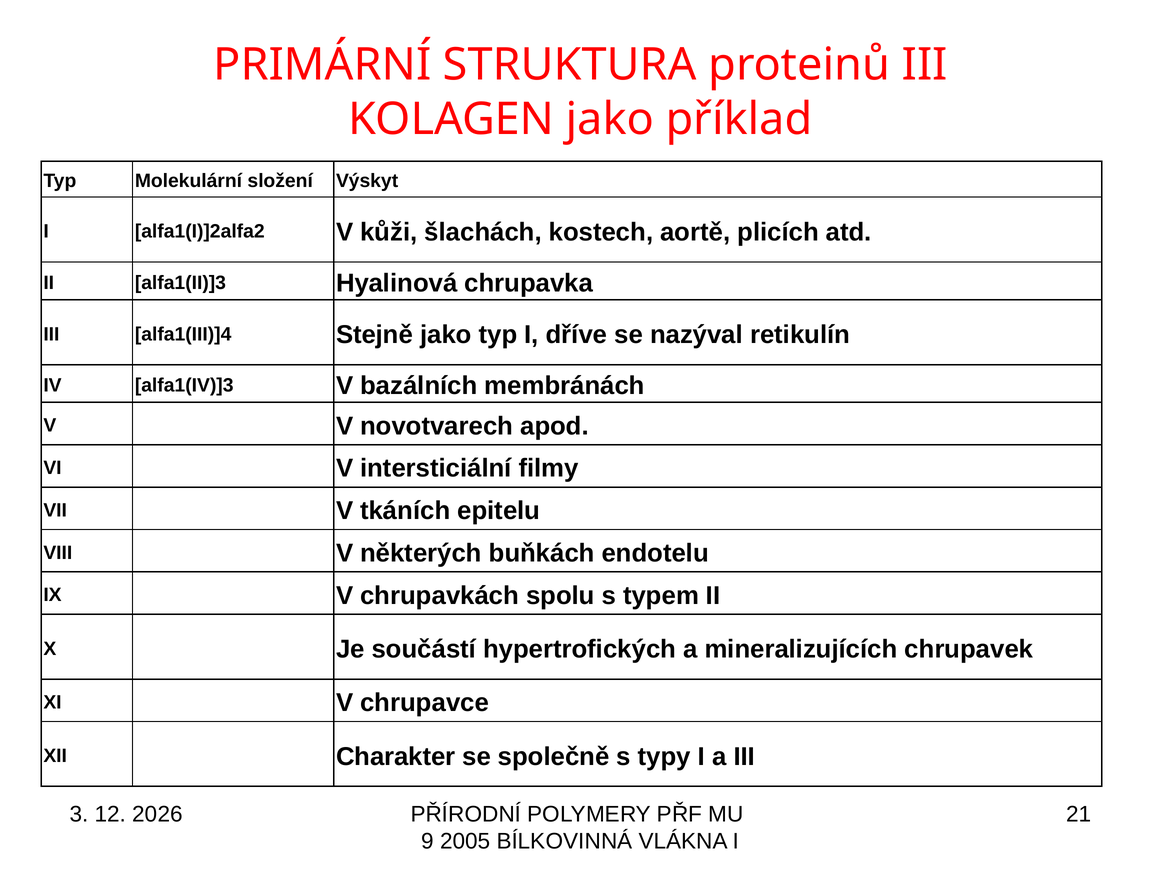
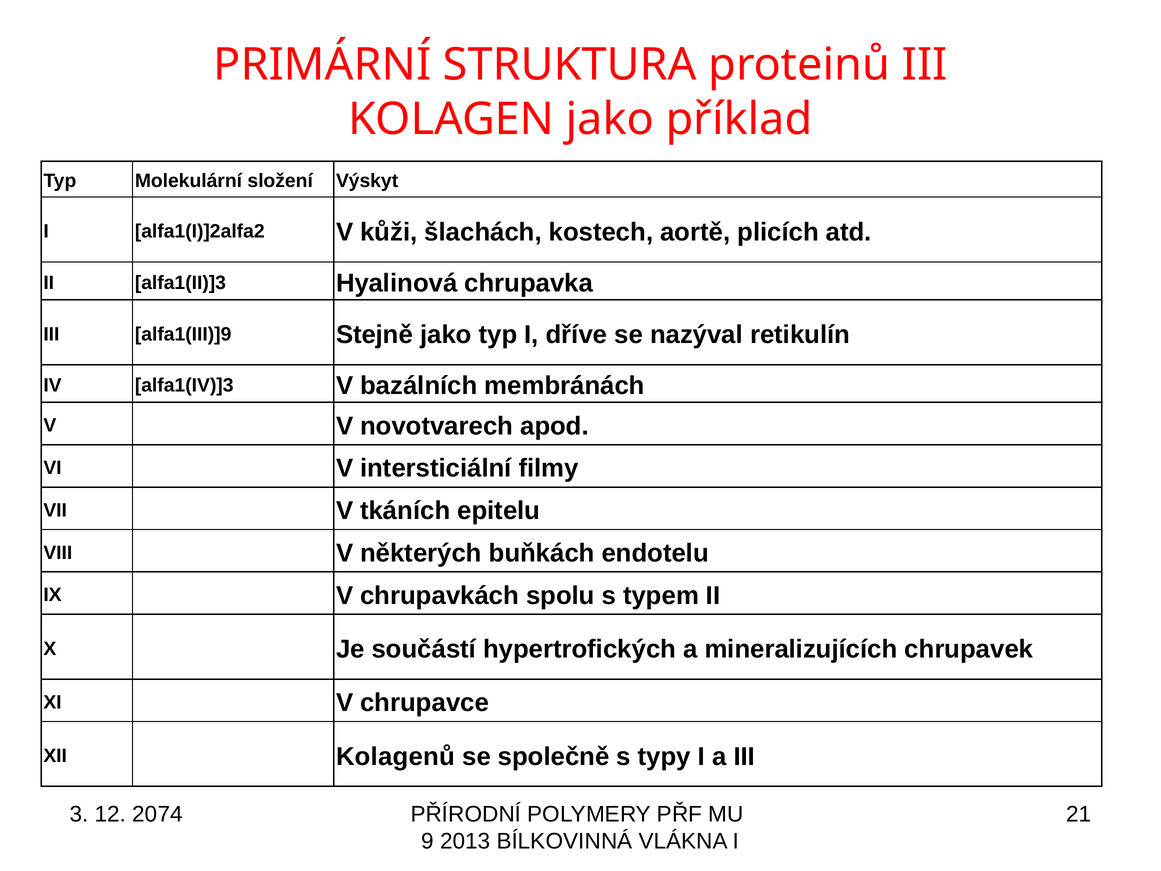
alfa1(III)]4: alfa1(III)]4 -> alfa1(III)]9
Charakter: Charakter -> Kolagenů
2026: 2026 -> 2074
2005: 2005 -> 2013
